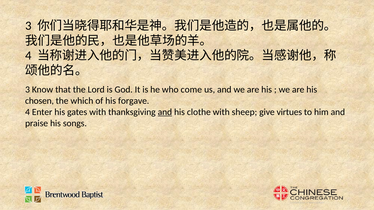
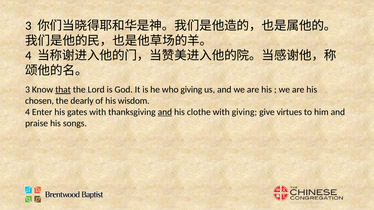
that underline: none -> present
who come: come -> giving
which: which -> dearly
forgave: forgave -> wisdom
with sheep: sheep -> giving
